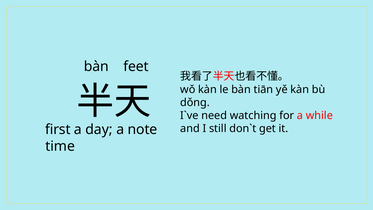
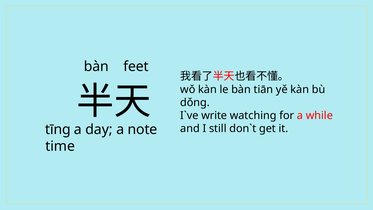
need: need -> write
first: first -> tīng
